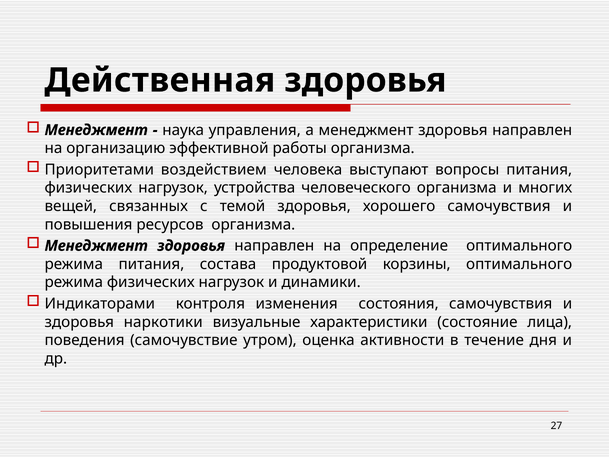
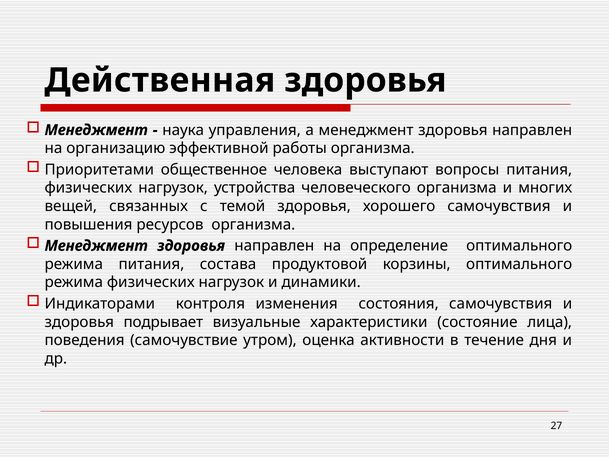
воздействием: воздействием -> общественное
наркотики: наркотики -> подрывает
